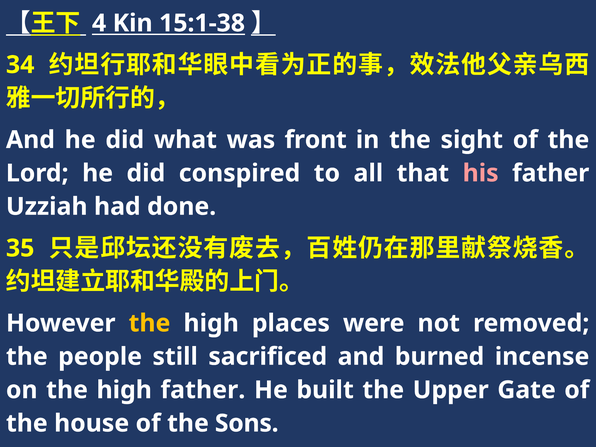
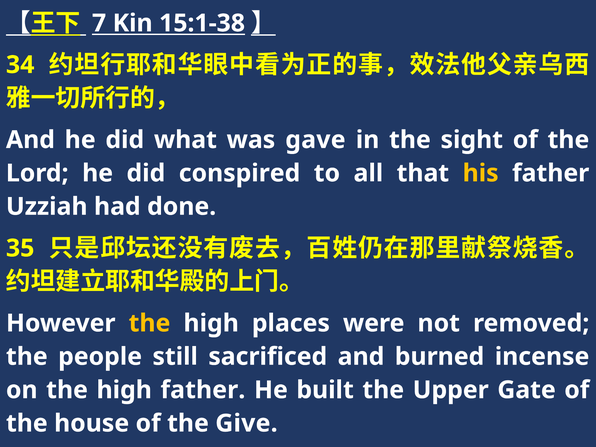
4: 4 -> 7
front: front -> gave
his colour: pink -> yellow
Sons: Sons -> Give
